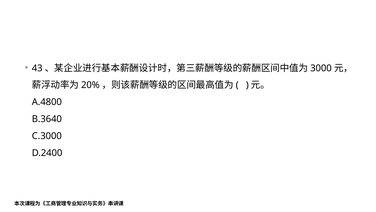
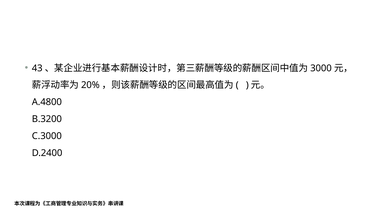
B.3640: B.3640 -> B.3200
